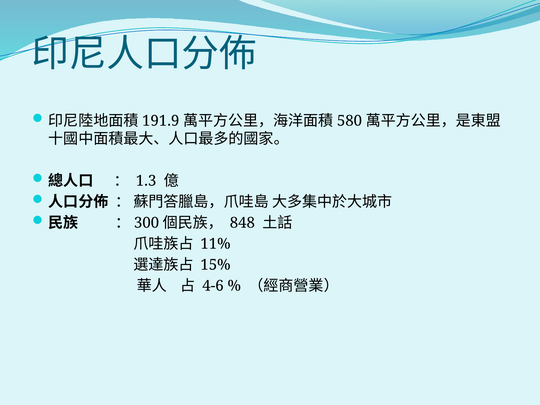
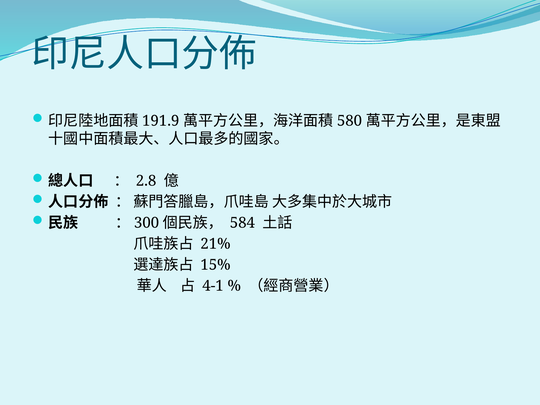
1.3: 1.3 -> 2.8
848: 848 -> 584
11%: 11% -> 21%
4-6: 4-6 -> 4-1
